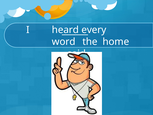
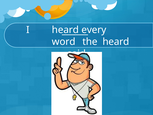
the home: home -> heard
